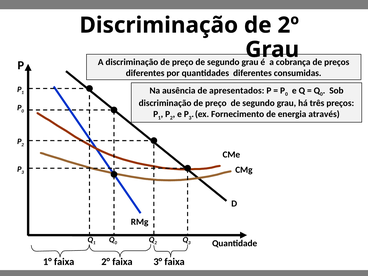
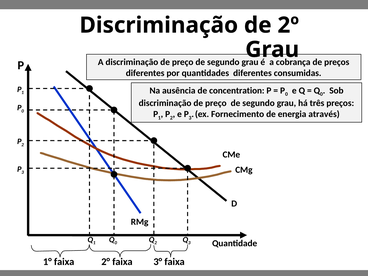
apresentados: apresentados -> concentration
